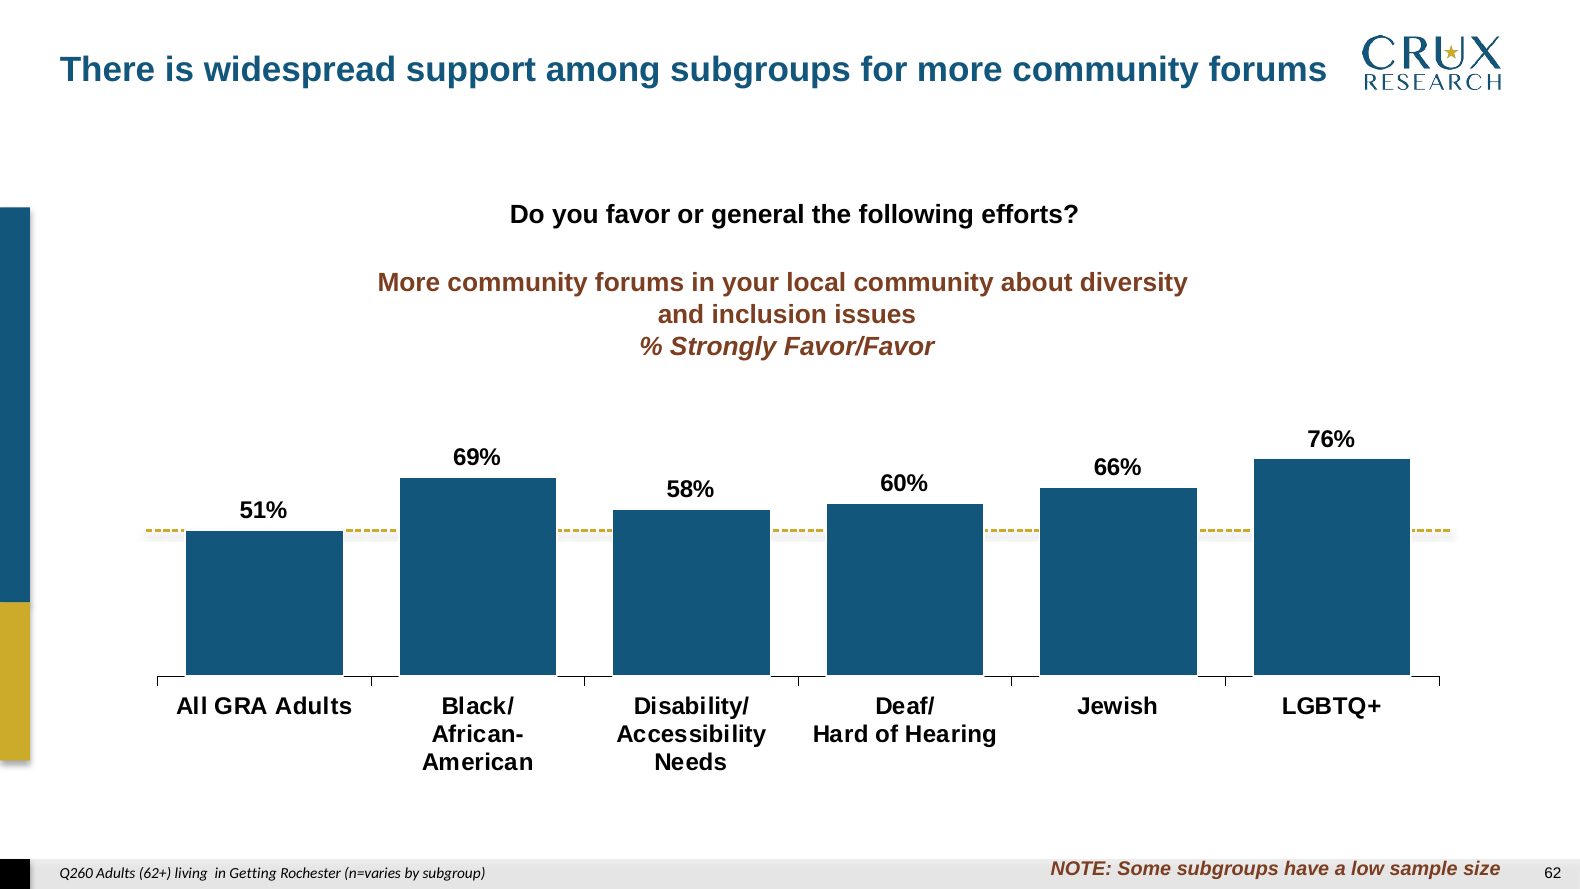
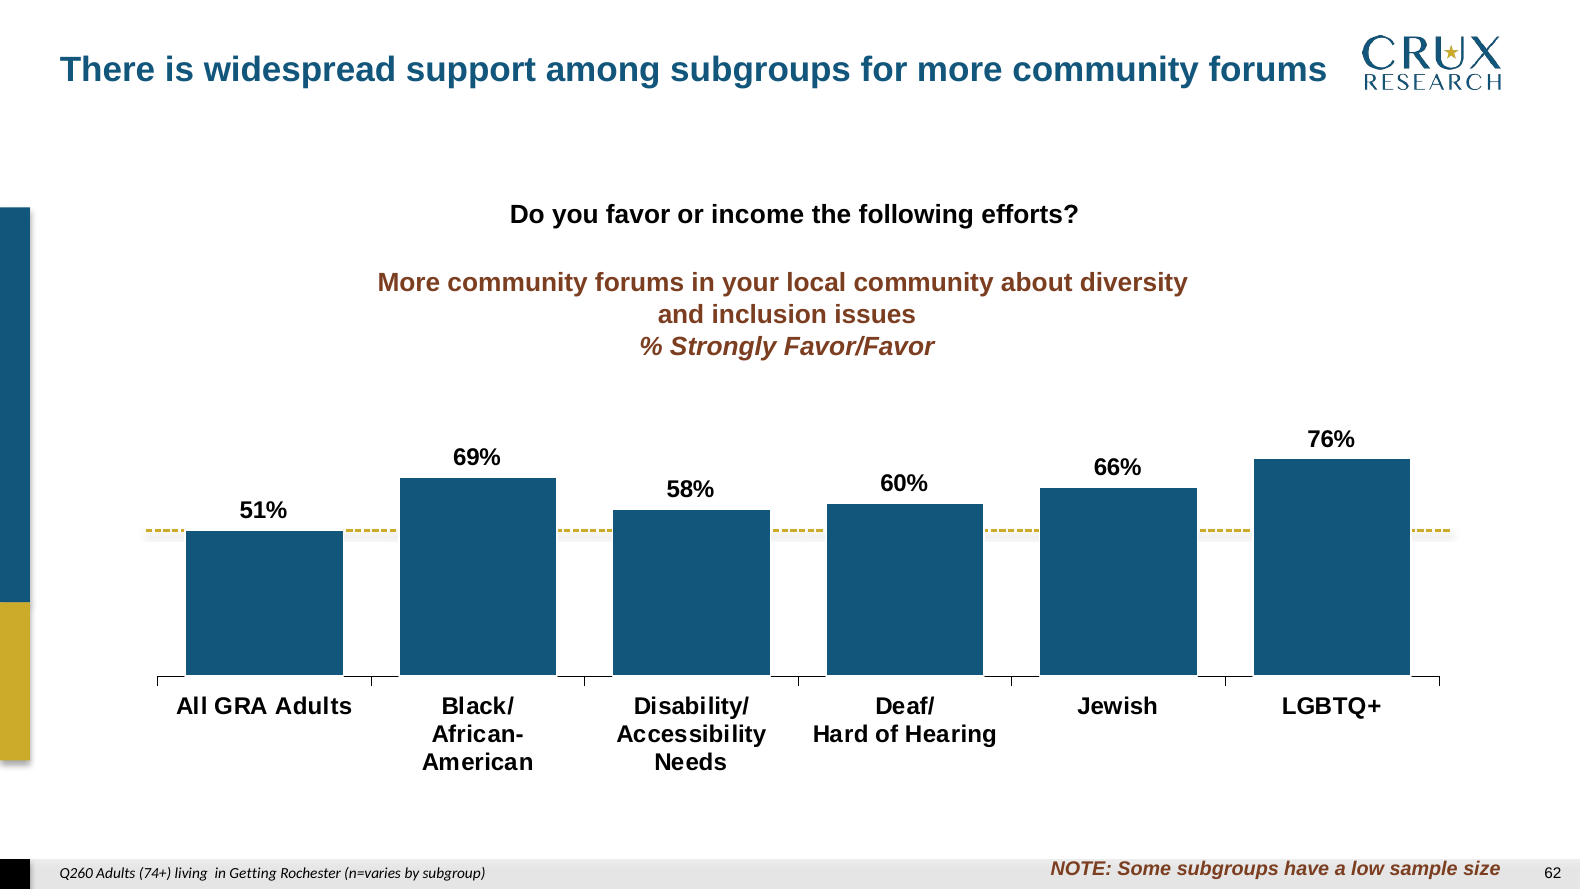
general: general -> income
62+: 62+ -> 74+
